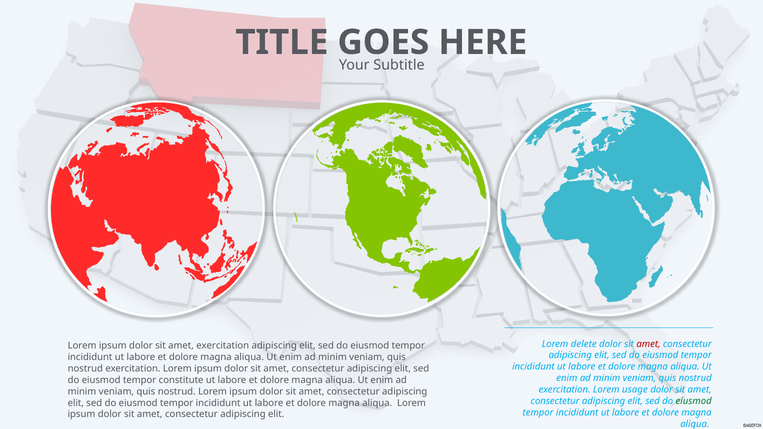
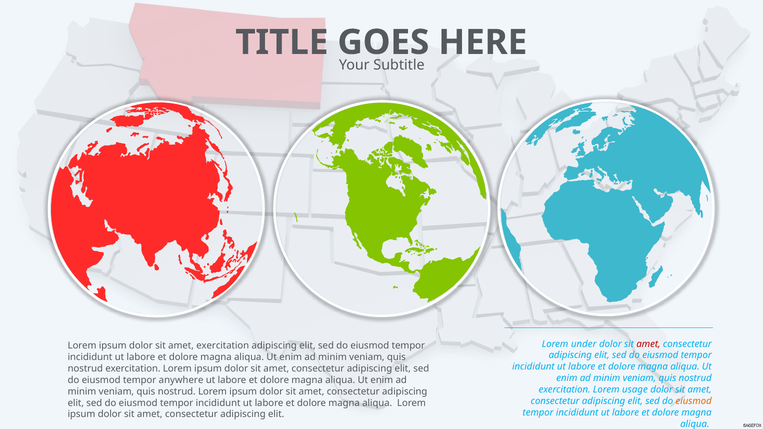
delete: delete -> under
constitute: constitute -> anywhere
eiusmod at (694, 401) colour: green -> orange
